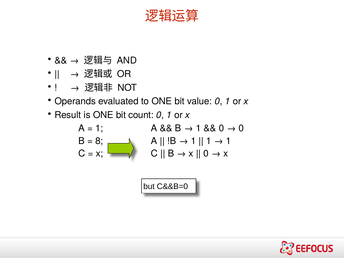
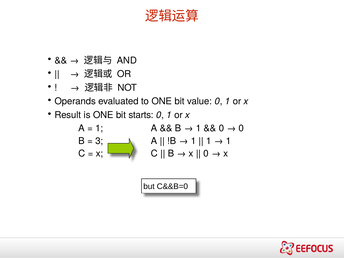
count: count -> starts
8: 8 -> 3
